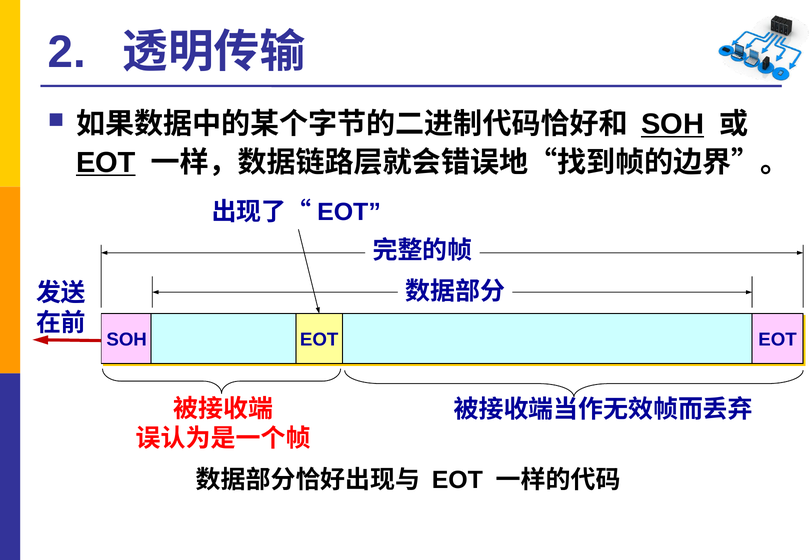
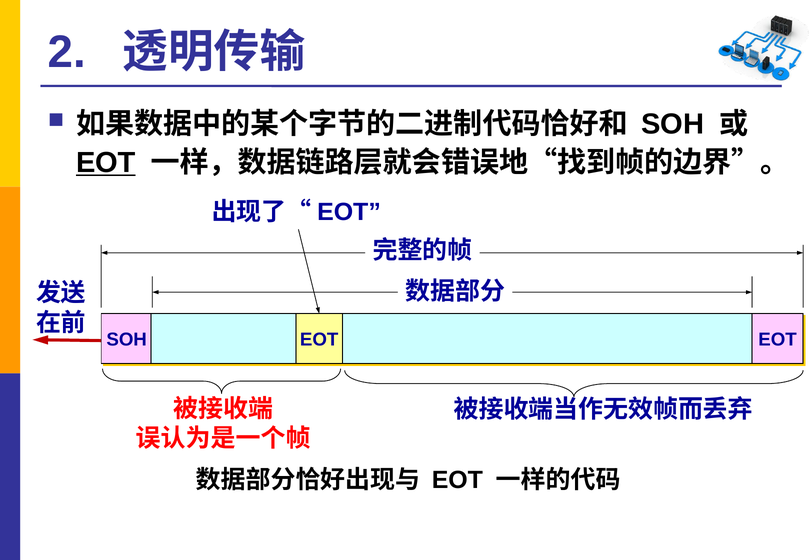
SOH at (673, 125) underline: present -> none
